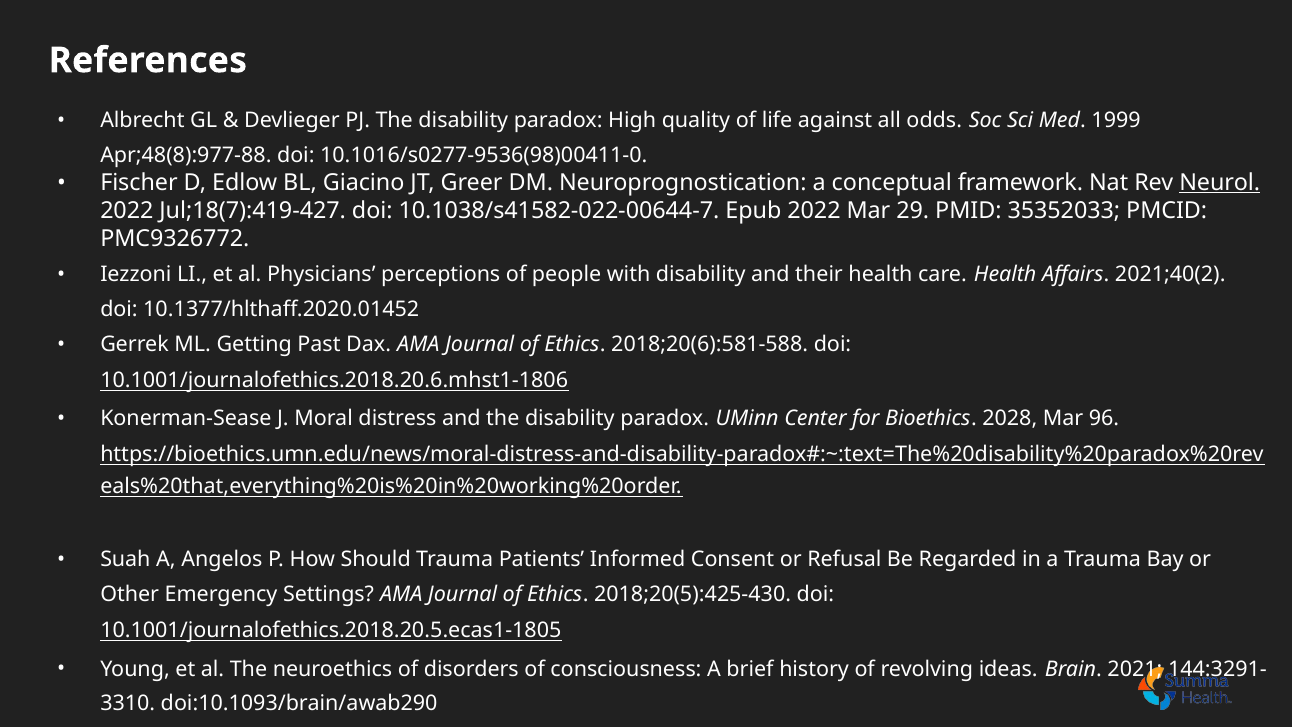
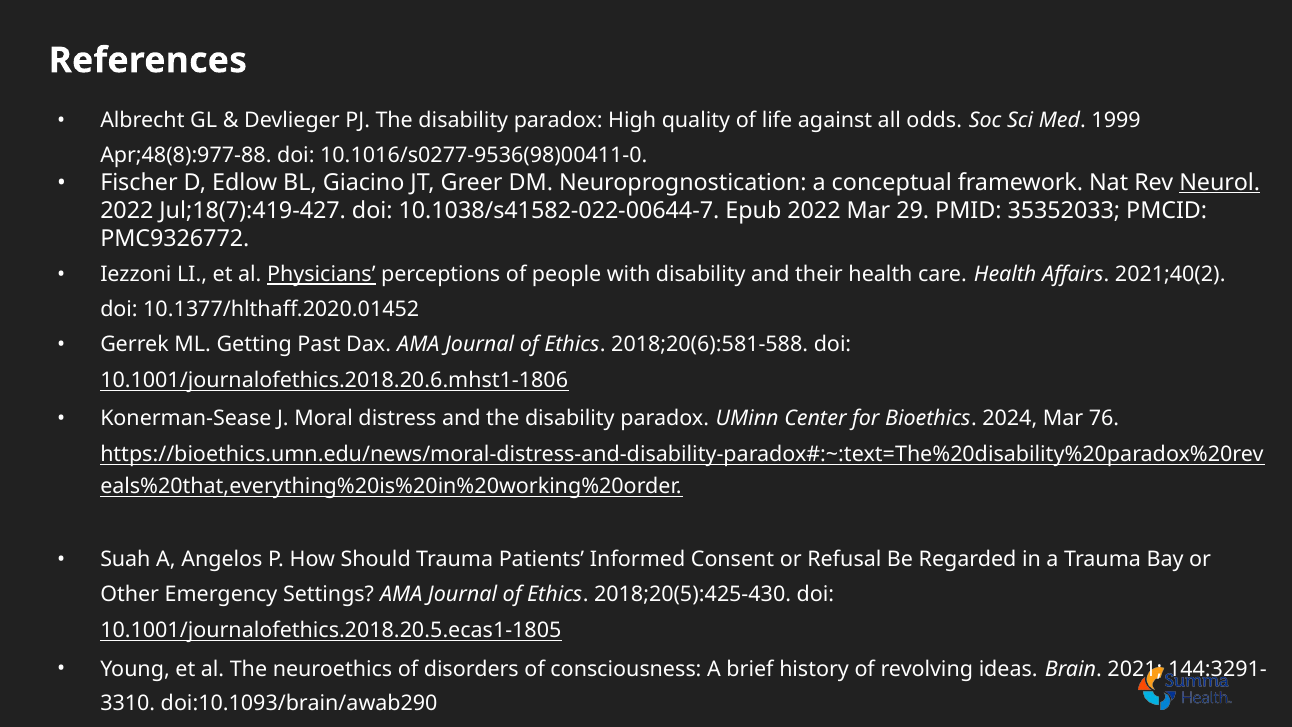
Physicians underline: none -> present
2028: 2028 -> 2024
96: 96 -> 76
